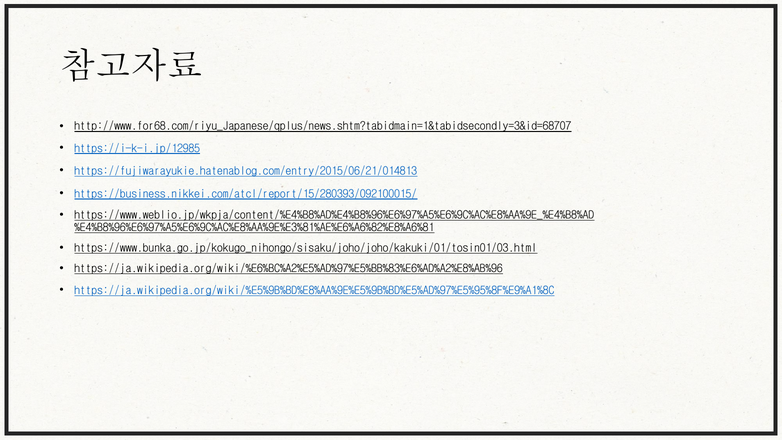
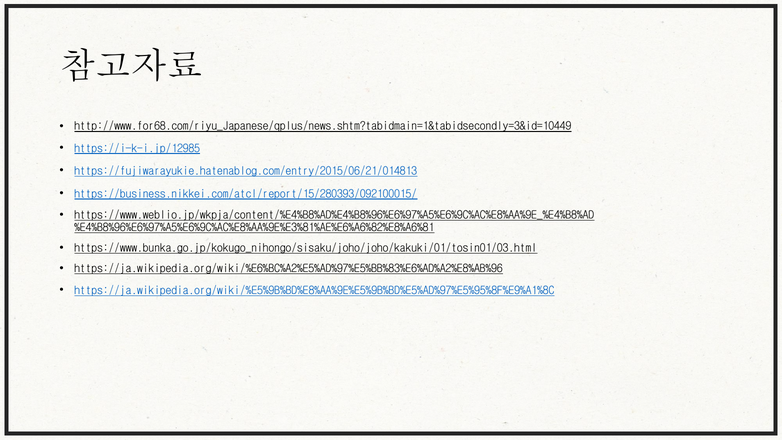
http://www.for68.com/riyu_Japanese/qplus/news.shtm?tabidmain=1&tabidsecondly=3&id=68707: http://www.for68.com/riyu_Japanese/qplus/news.shtm?tabidmain=1&tabidsecondly=3&id=68707 -> http://www.for68.com/riyu_Japanese/qplus/news.shtm?tabidmain=1&tabidsecondly=3&id=10449
